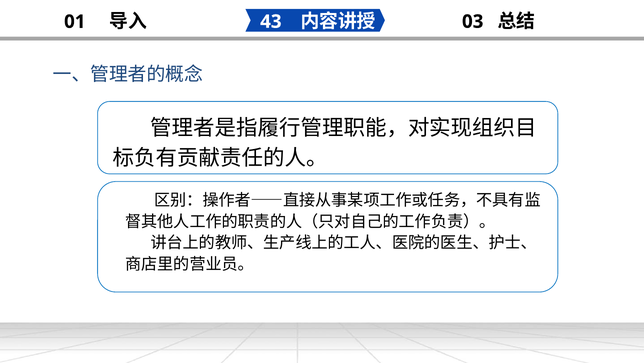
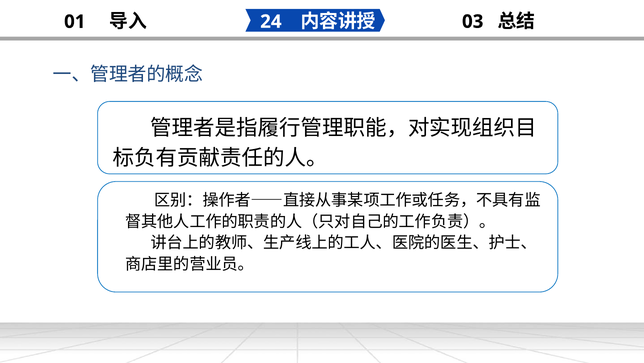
43: 43 -> 24
